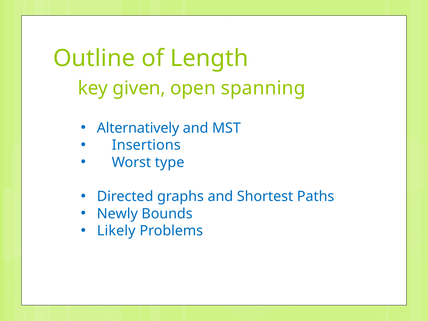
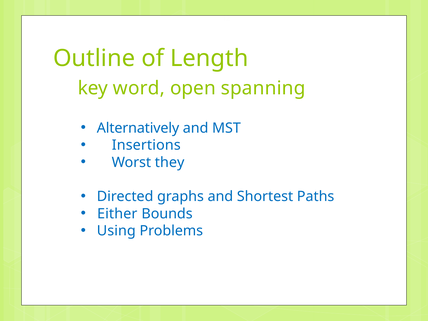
given: given -> word
type: type -> they
Newly: Newly -> Either
Likely: Likely -> Using
